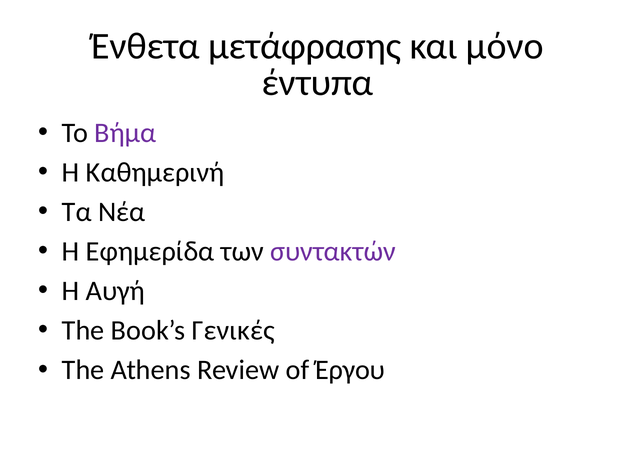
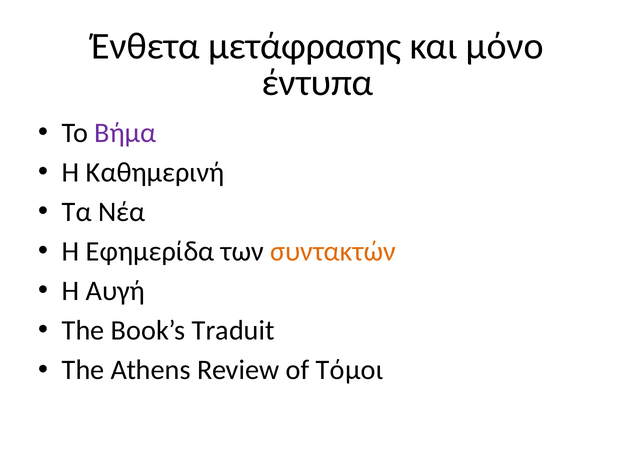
συντακτών colour: purple -> orange
Γενικές: Γενικές -> Traduit
Έργου: Έργου -> Τόμοι
